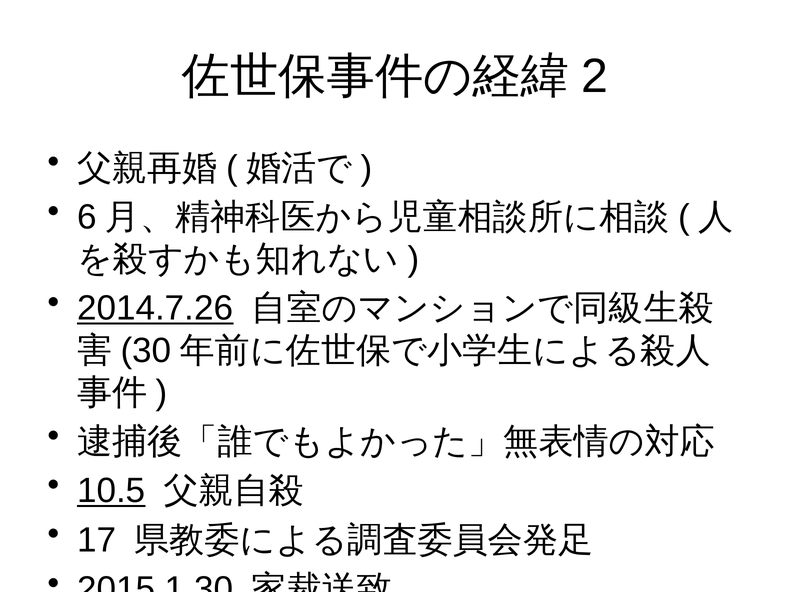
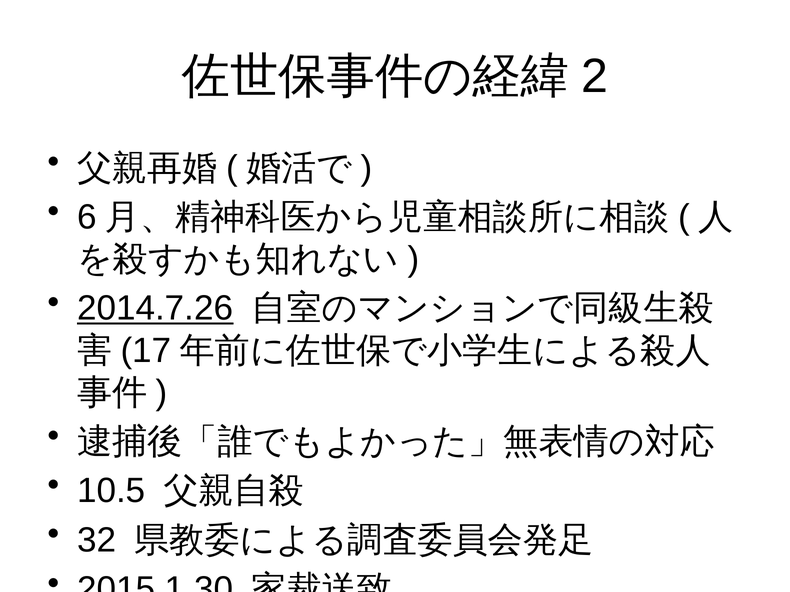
30: 30 -> 17
10.5 underline: present -> none
17: 17 -> 32
